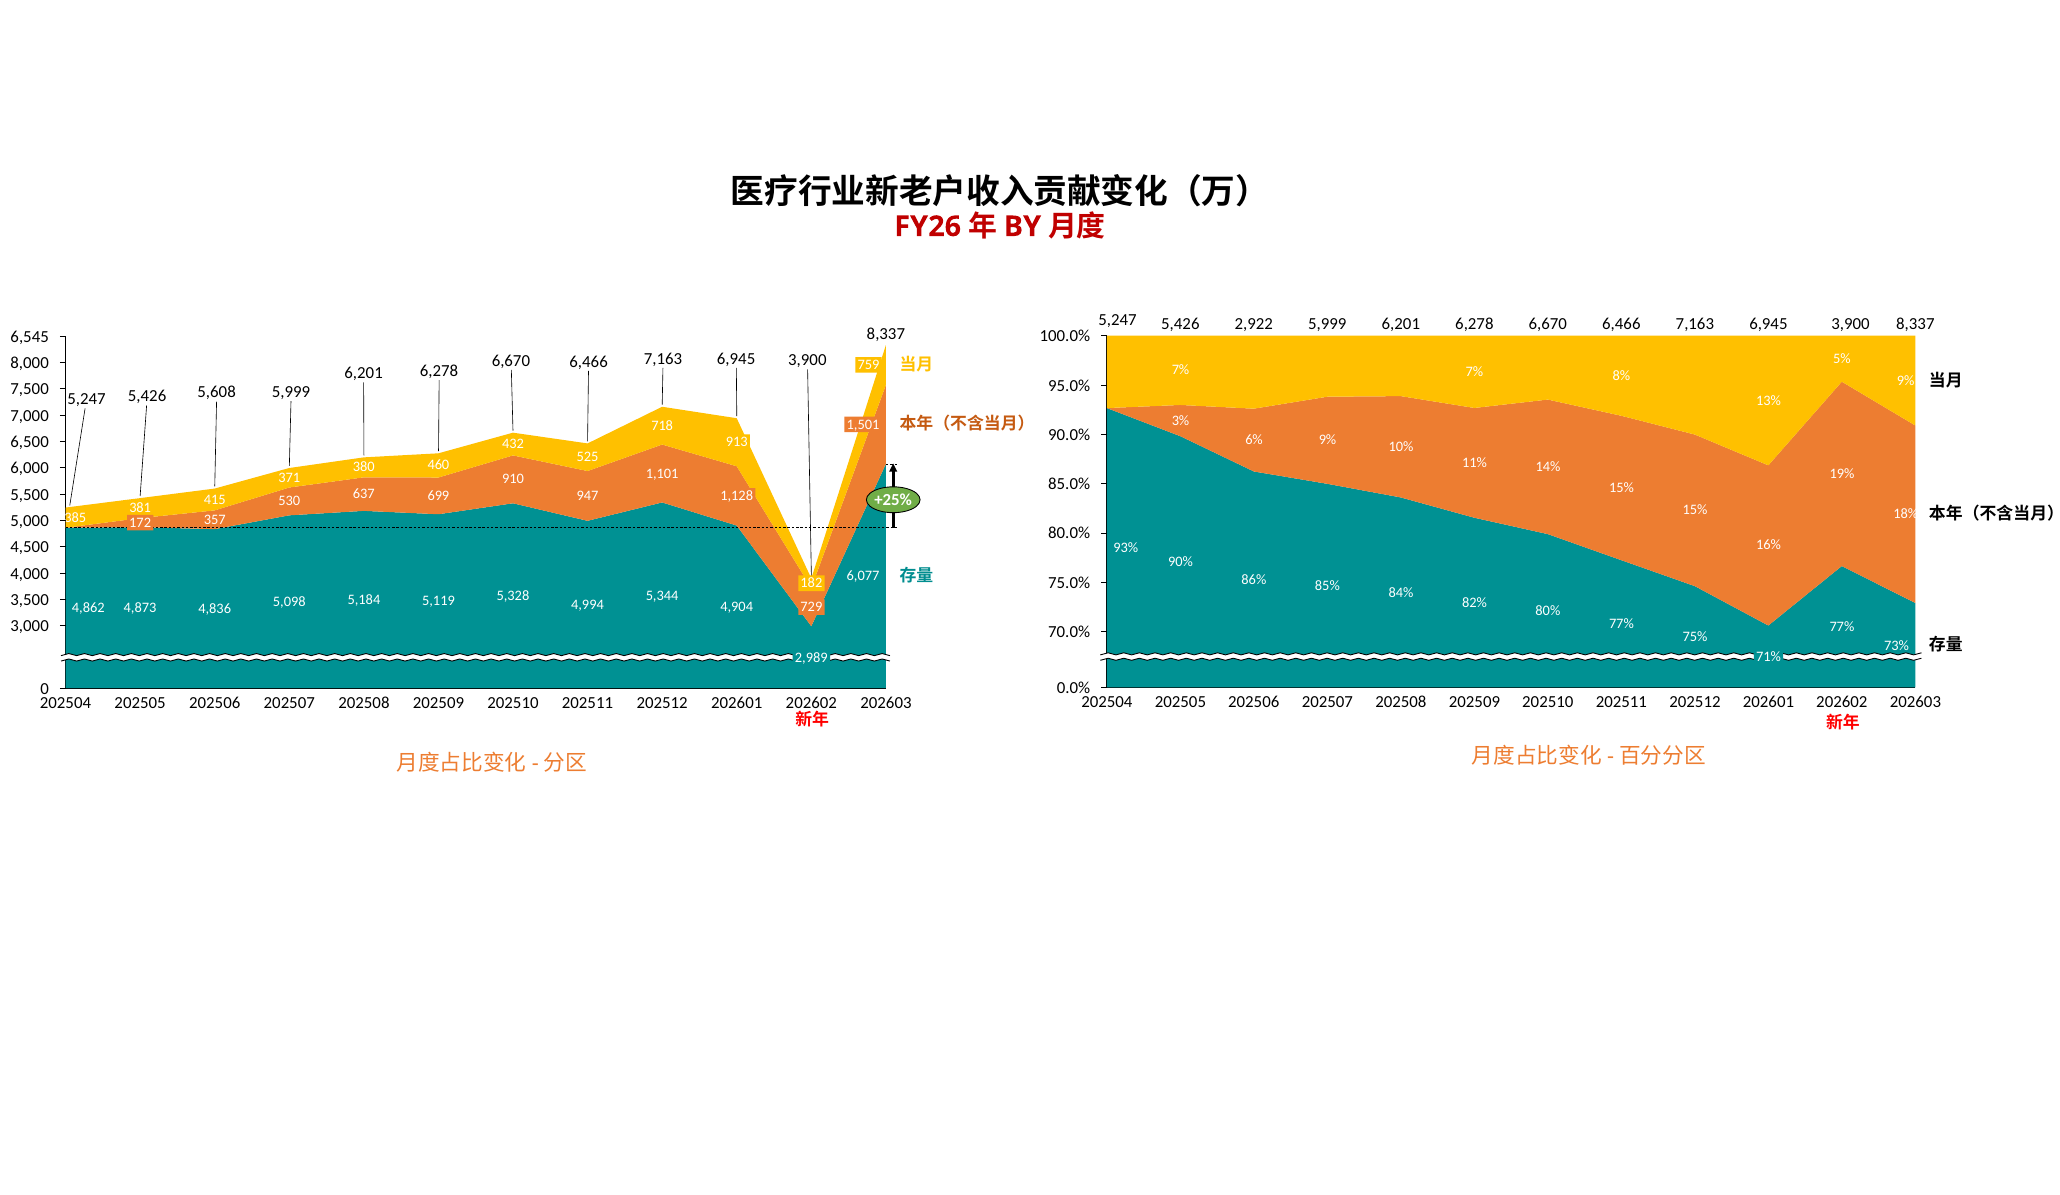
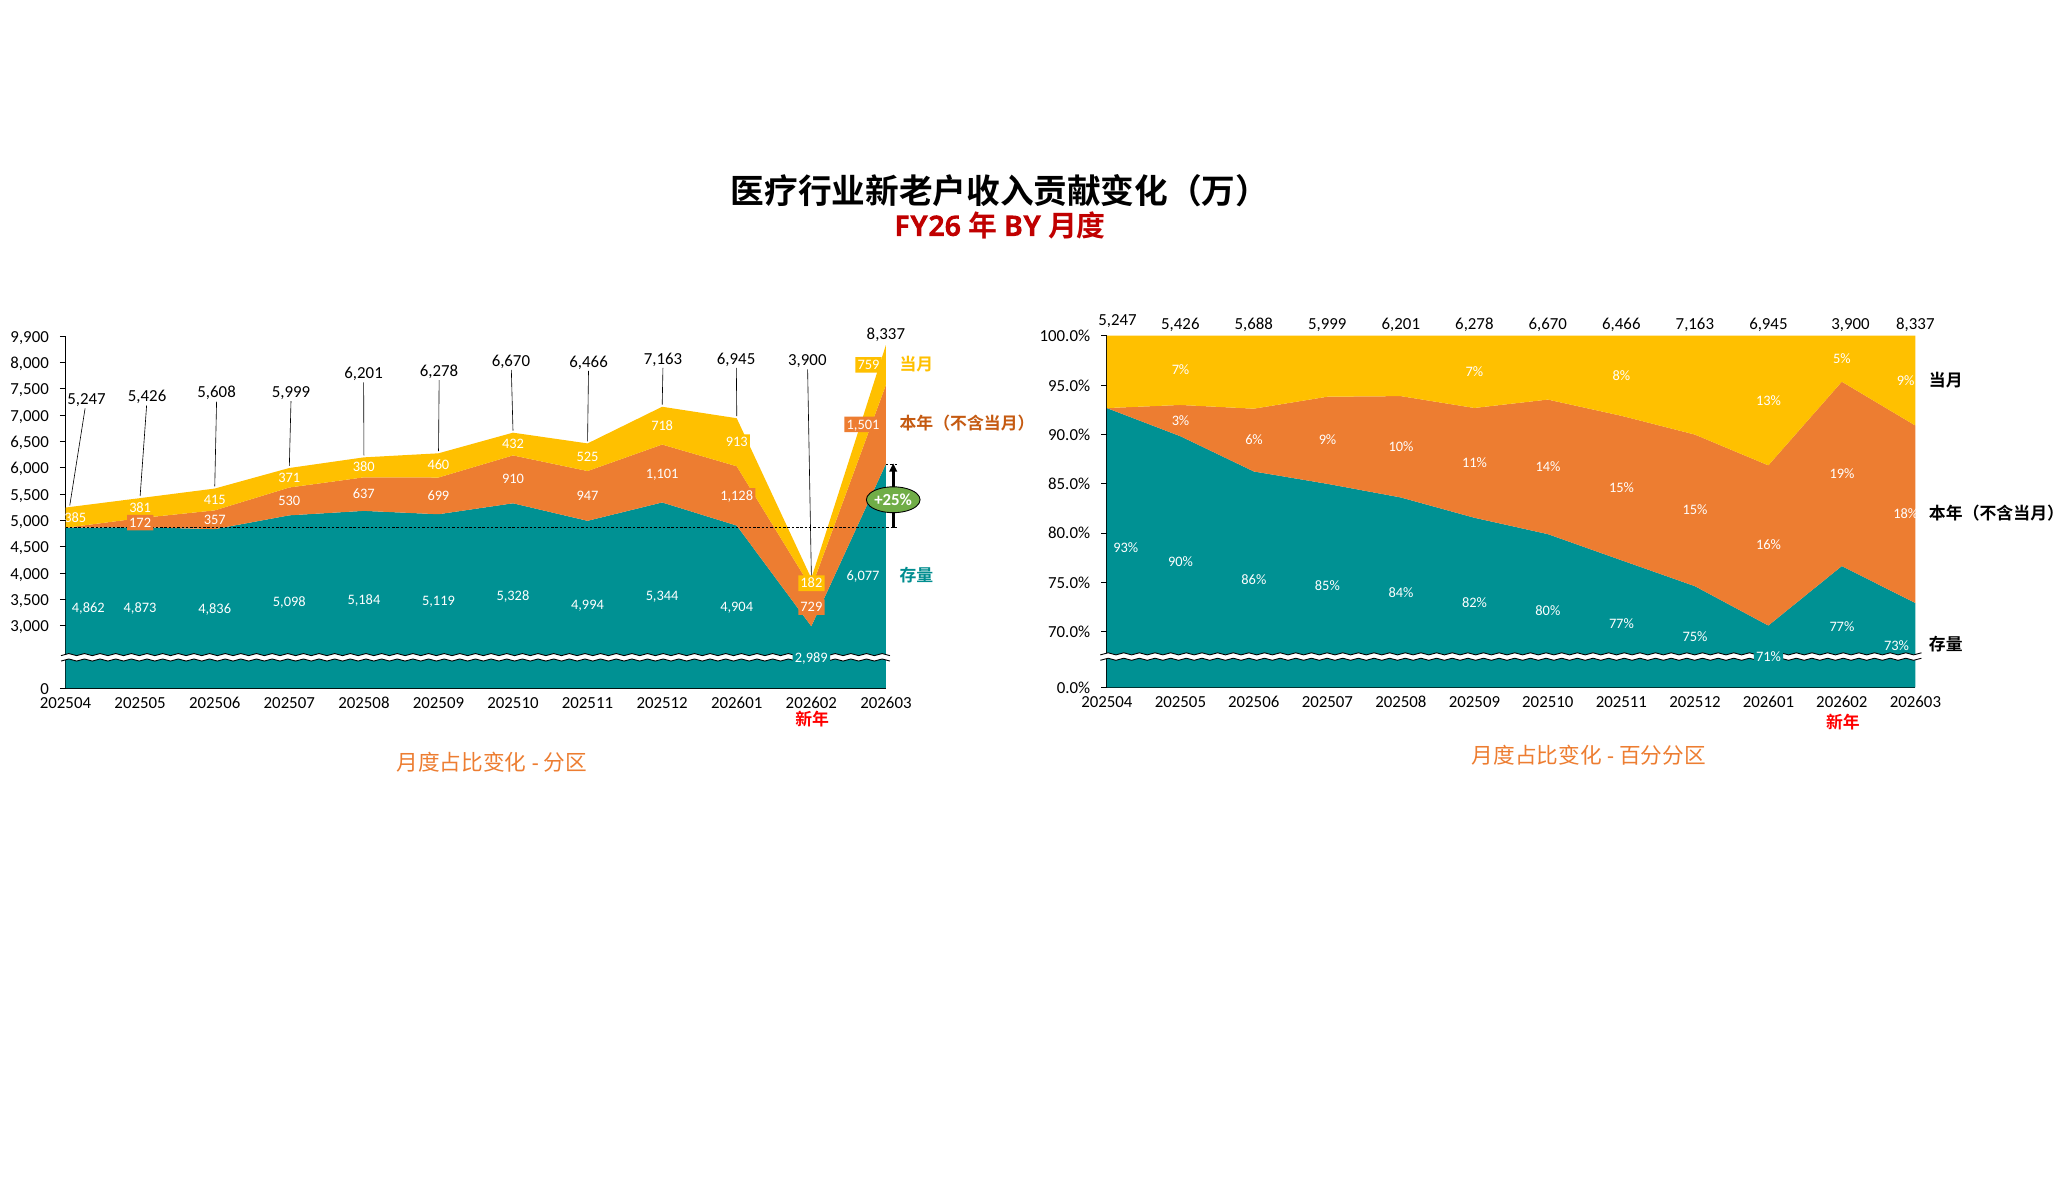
2,922: 2,922 -> 5,688
6,545: 6,545 -> 9,900
